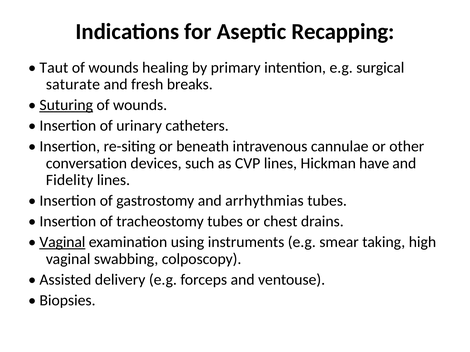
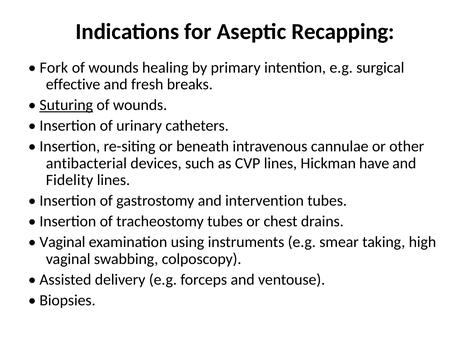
Taut: Taut -> Fork
saturate: saturate -> effective
conversation: conversation -> antibacterial
arrhythmias: arrhythmias -> intervention
Vaginal at (62, 242) underline: present -> none
